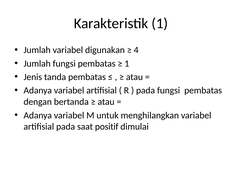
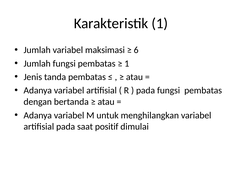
digunakan: digunakan -> maksimasi
4: 4 -> 6
